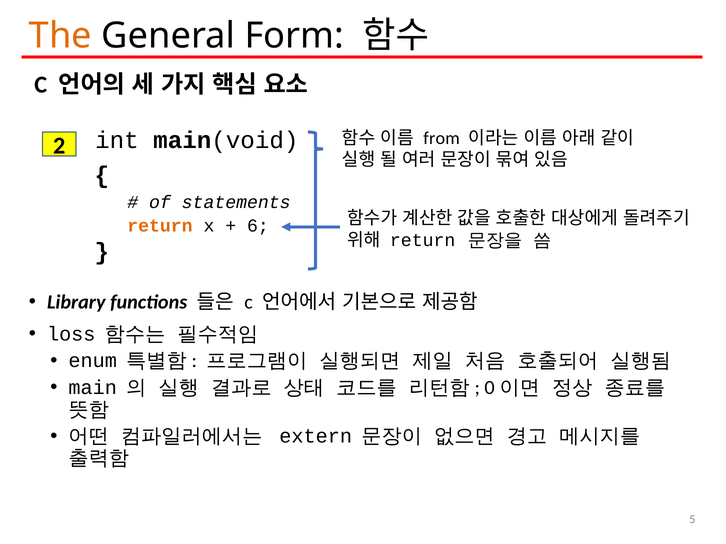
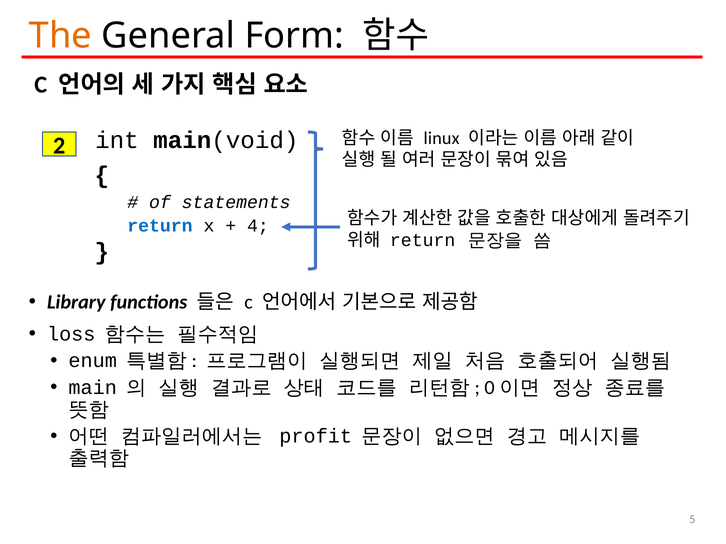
from: from -> linux
return at (160, 226) colour: orange -> blue
6: 6 -> 4
extern: extern -> profit
